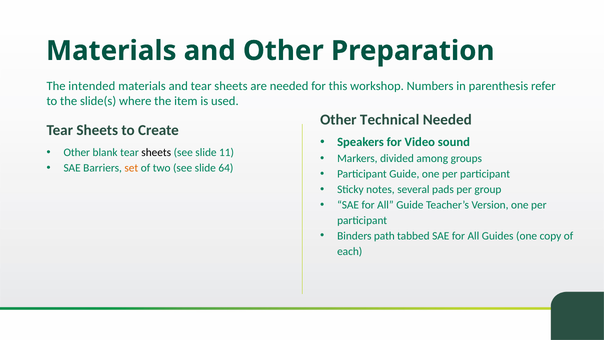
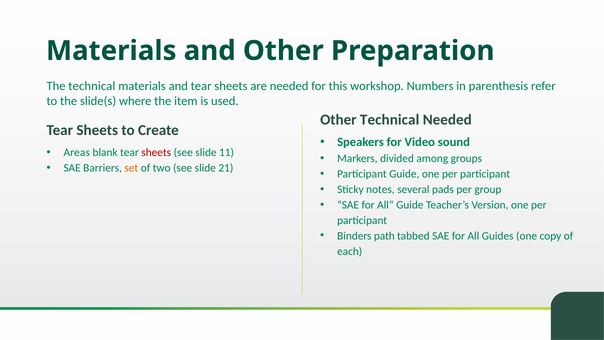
The intended: intended -> technical
Other at (77, 153): Other -> Areas
sheets at (156, 153) colour: black -> red
64: 64 -> 21
